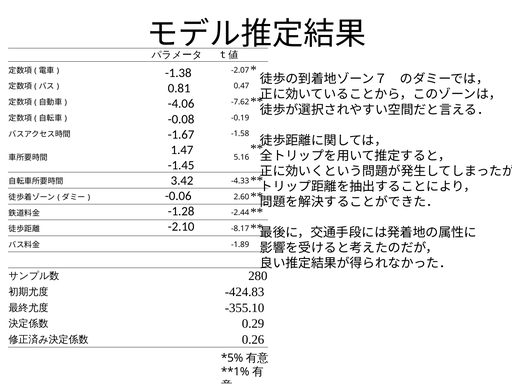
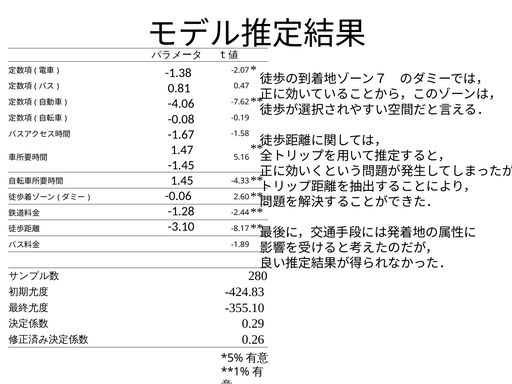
3.42: 3.42 -> 1.45
-2.10: -2.10 -> -3.10
